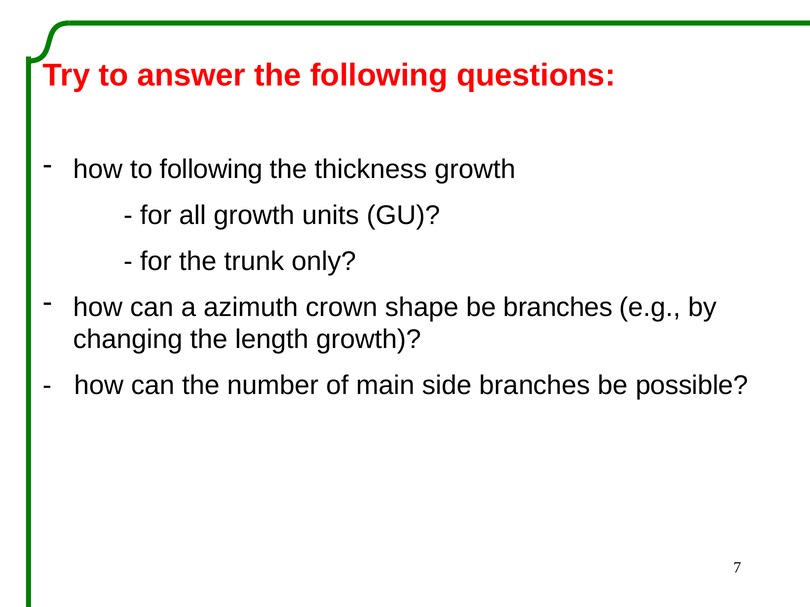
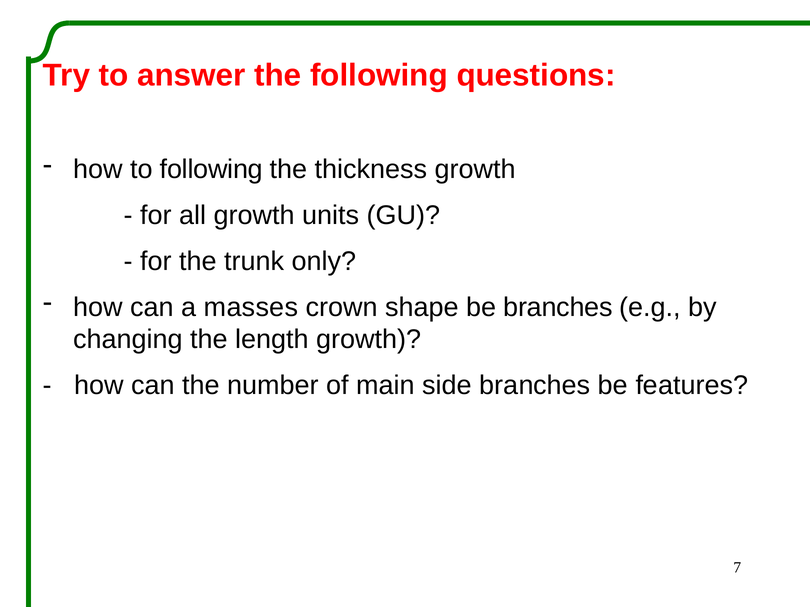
azimuth: azimuth -> masses
possible: possible -> features
